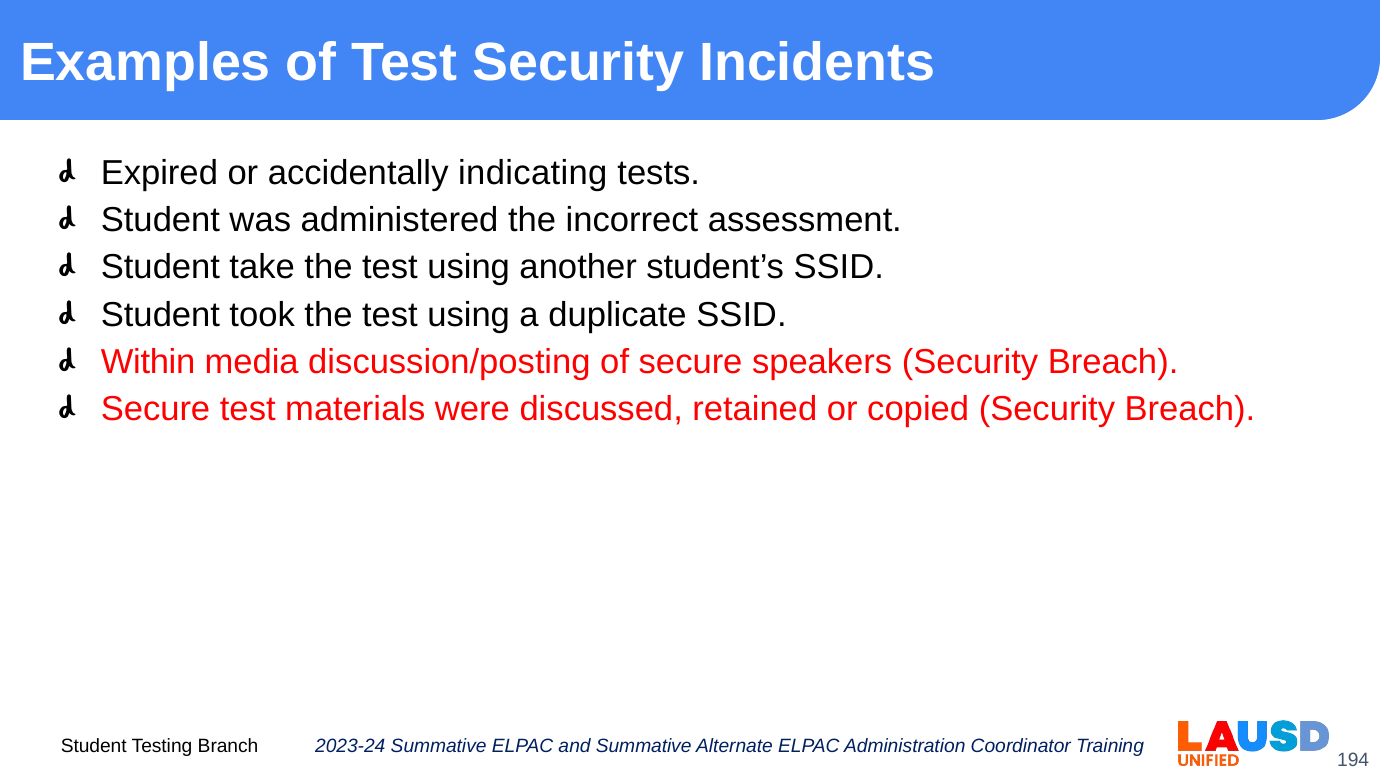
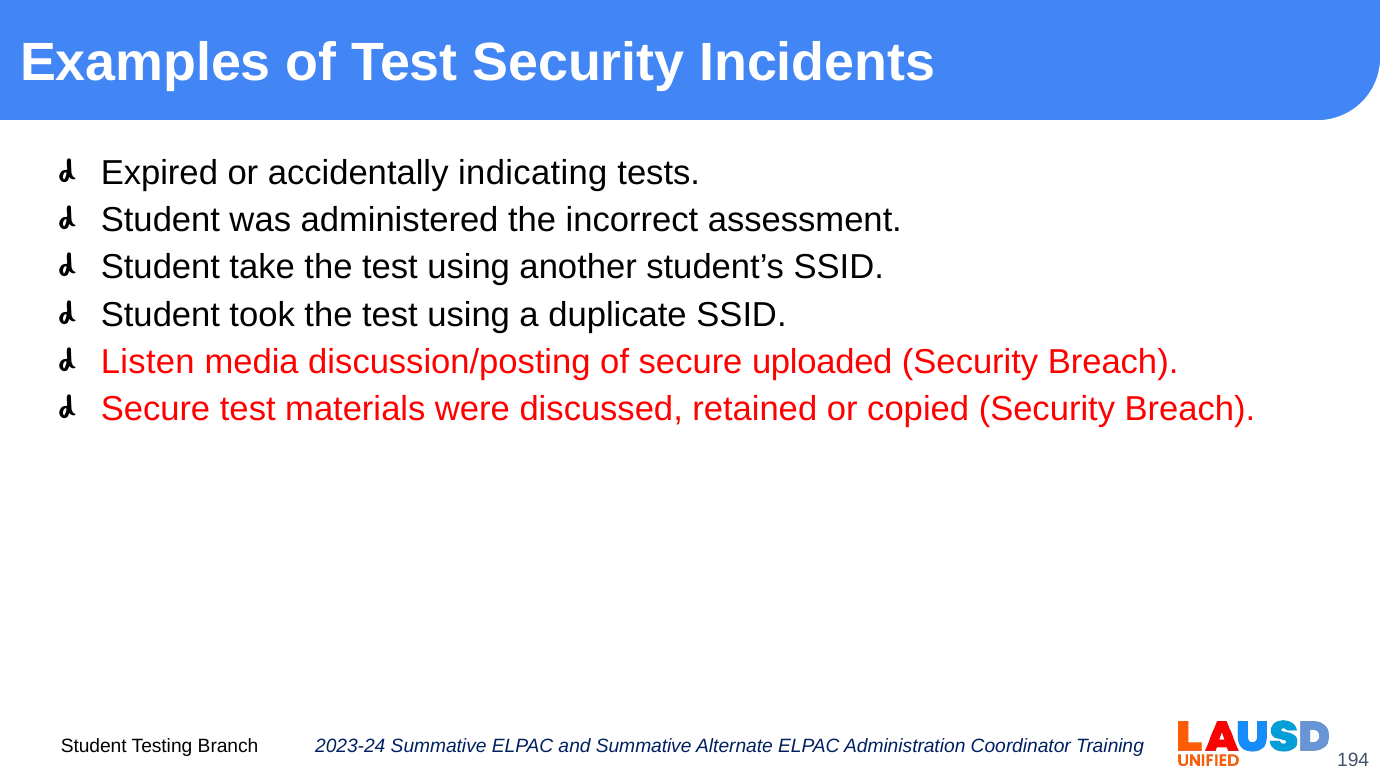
Within: Within -> Listen
speakers: speakers -> uploaded
